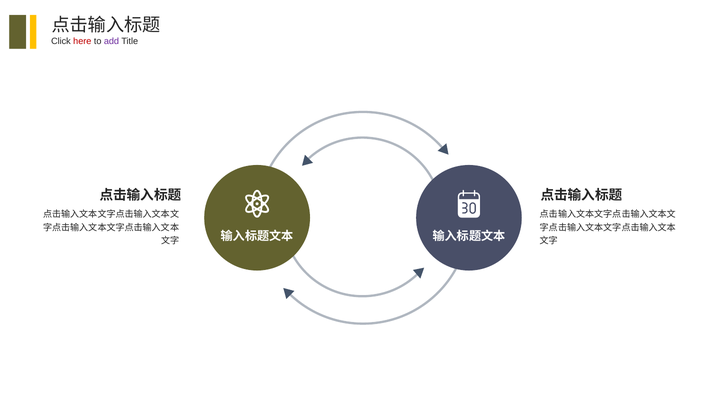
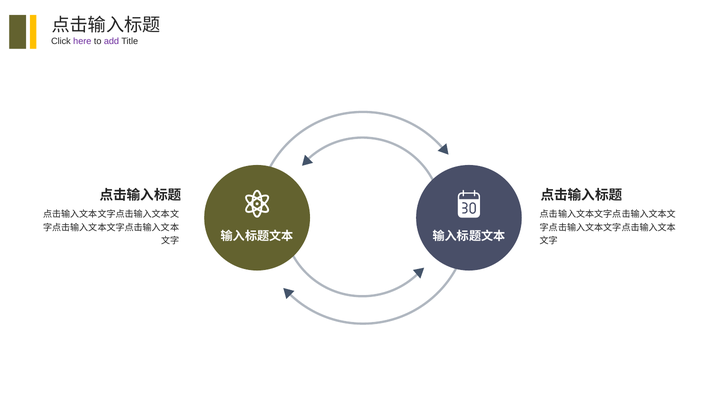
here colour: red -> purple
